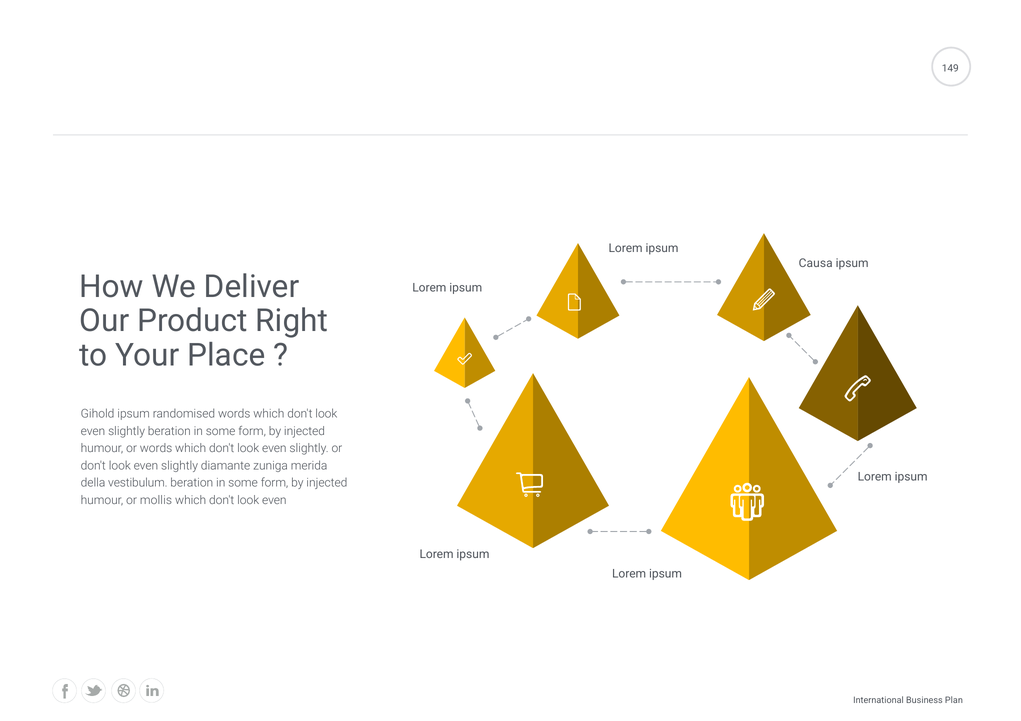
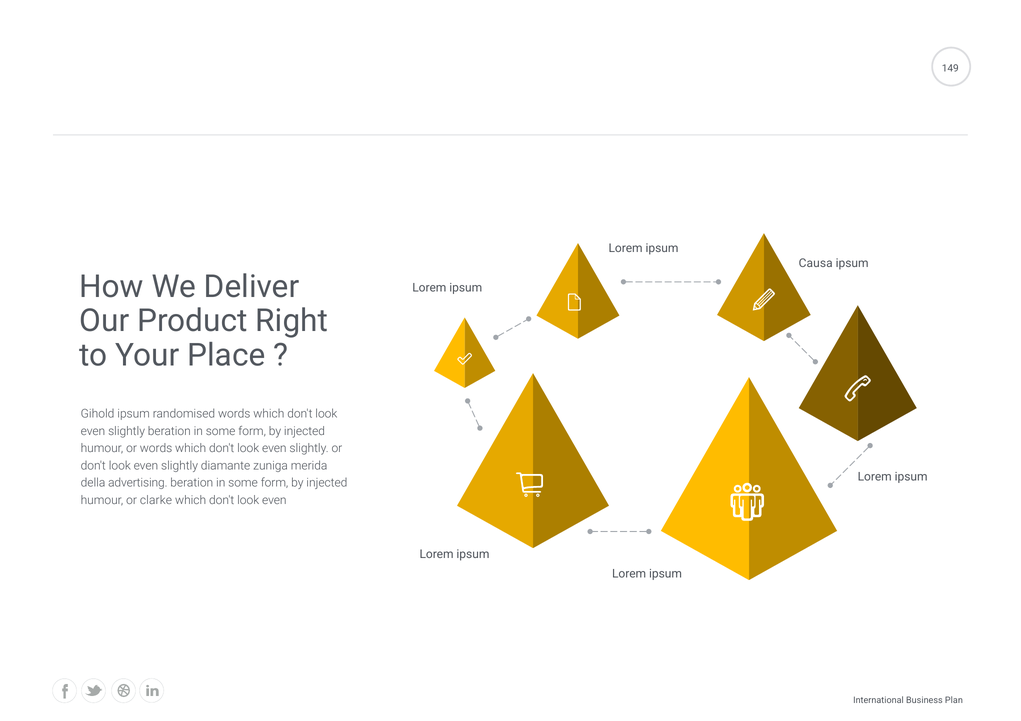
vestibulum: vestibulum -> advertising
mollis: mollis -> clarke
